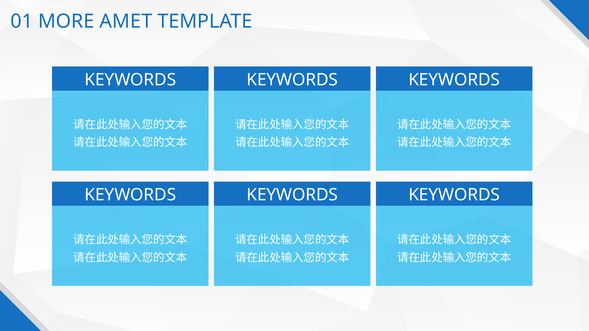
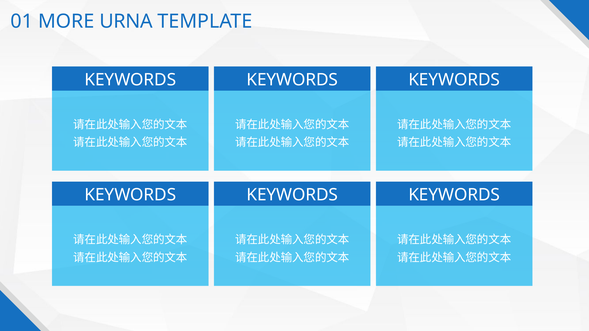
AMET: AMET -> URNA
